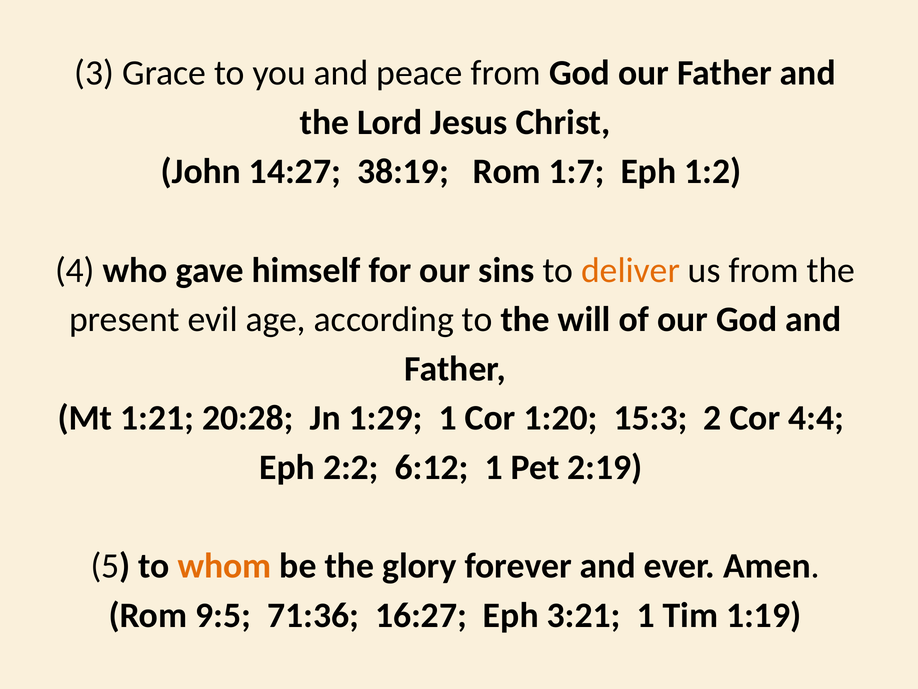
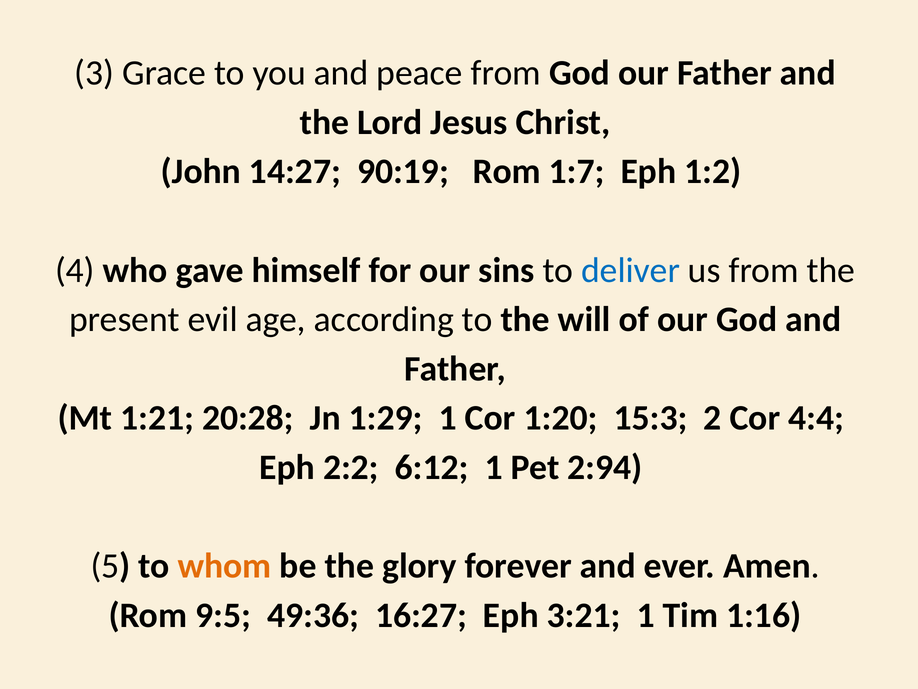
38:19: 38:19 -> 90:19
deliver colour: orange -> blue
2:19: 2:19 -> 2:94
71:36: 71:36 -> 49:36
1:19: 1:19 -> 1:16
